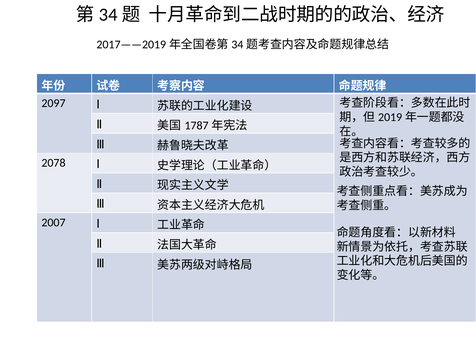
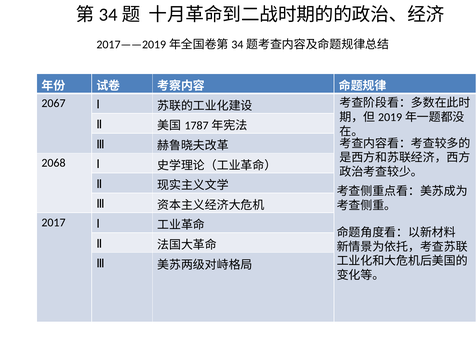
2097: 2097 -> 2067
2078: 2078 -> 2068
2007: 2007 -> 2017
